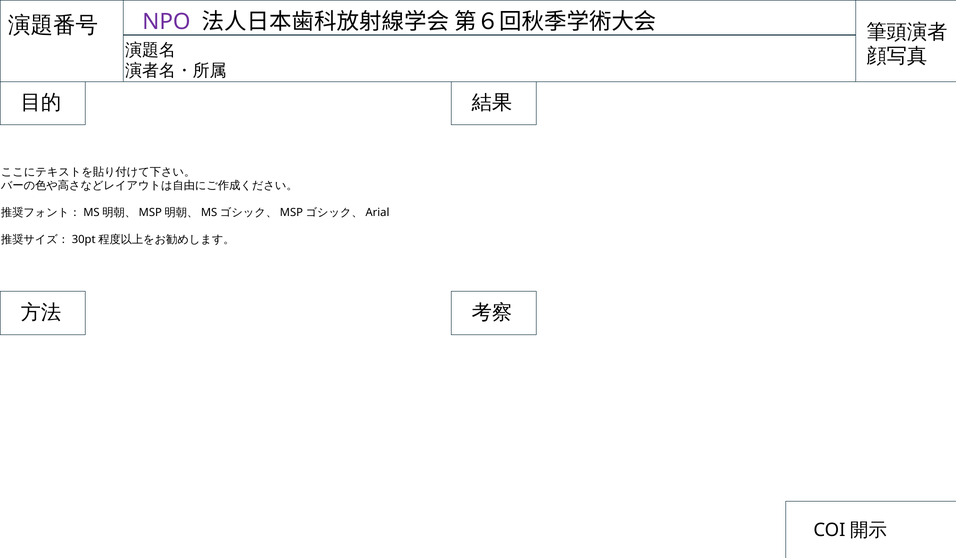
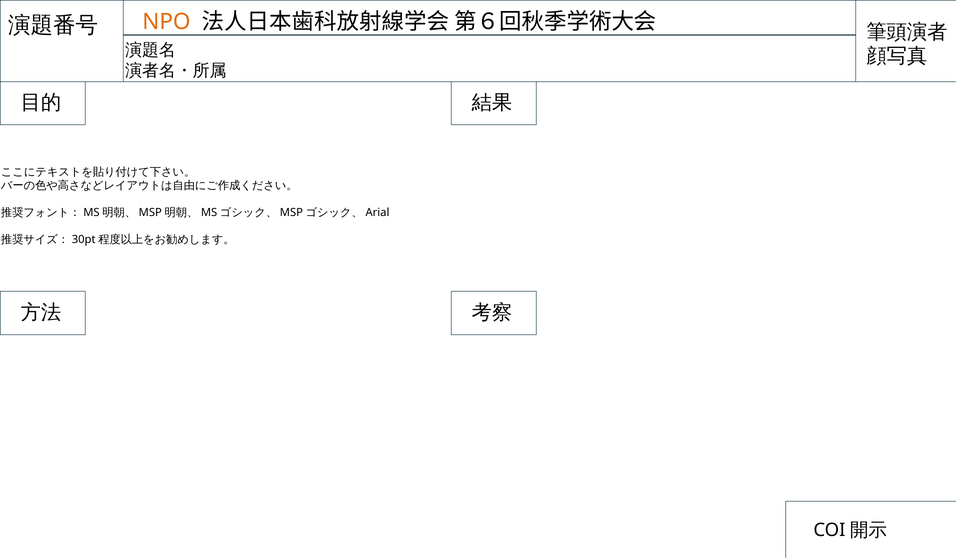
NPO colour: purple -> orange
